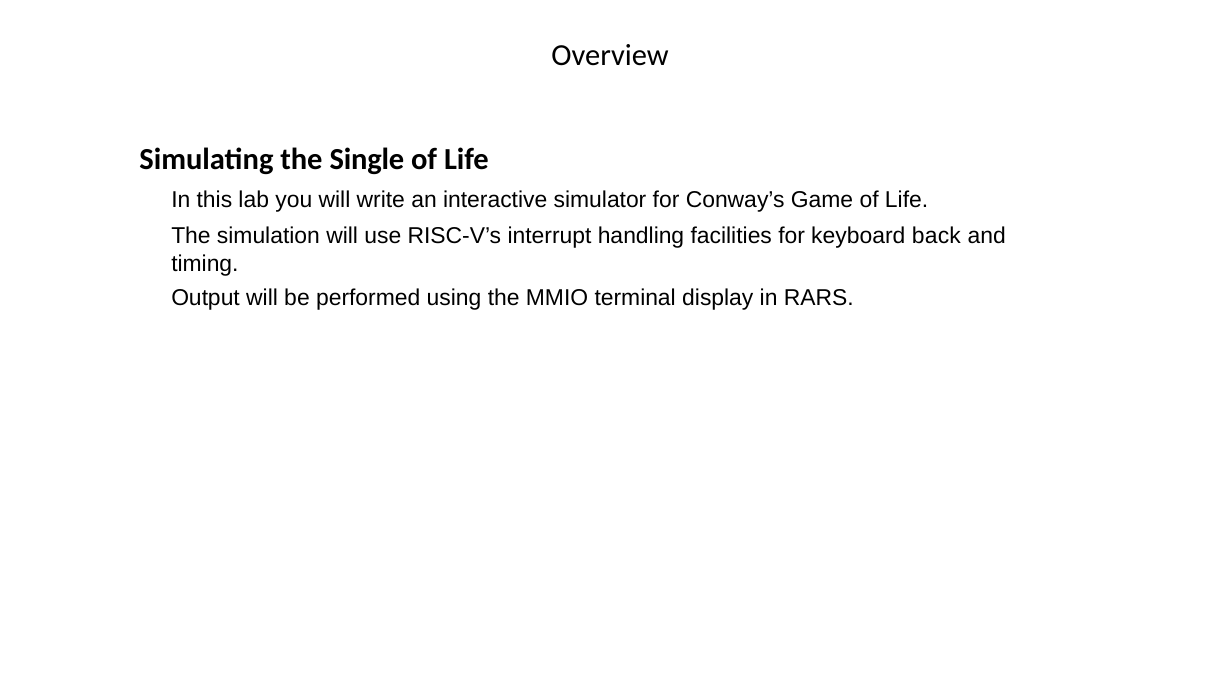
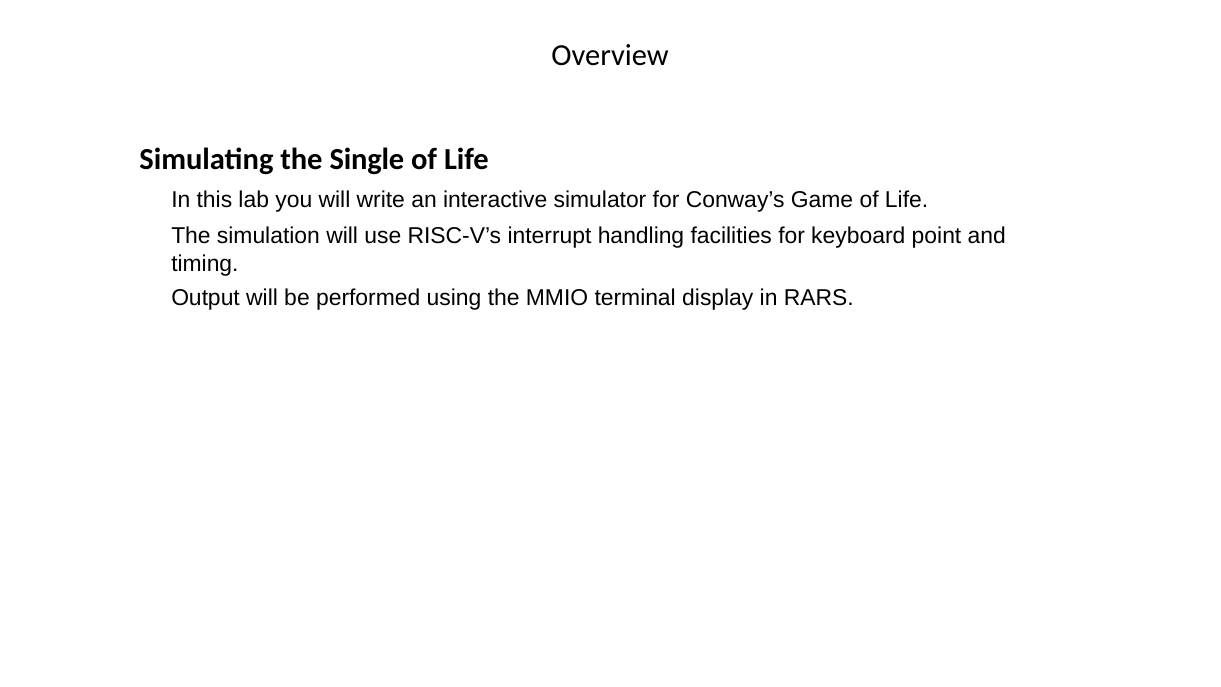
back: back -> point
